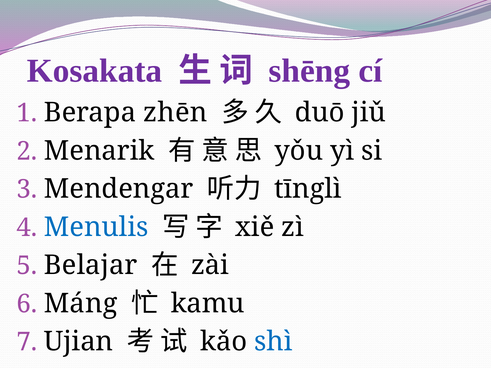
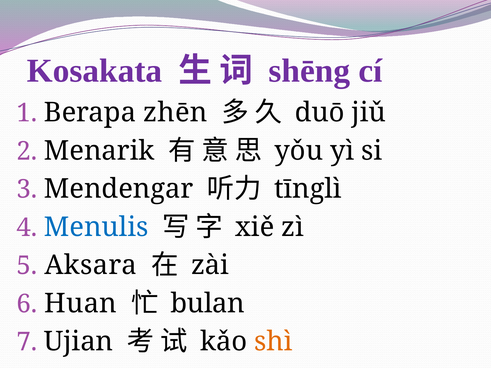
Belajar: Belajar -> Aksara
Máng: Máng -> Huan
kamu: kamu -> bulan
shì colour: blue -> orange
